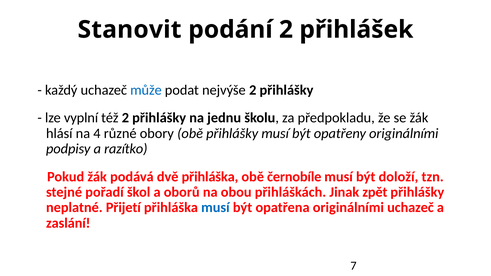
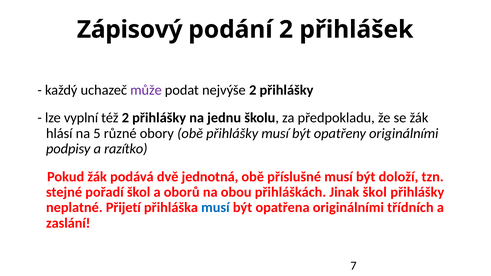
Stanovit: Stanovit -> Zápisový
může colour: blue -> purple
4: 4 -> 5
dvě přihláška: přihláška -> jednotná
černobíle: černobíle -> příslušné
Jinak zpět: zpět -> škol
originálními uchazeč: uchazeč -> třídních
